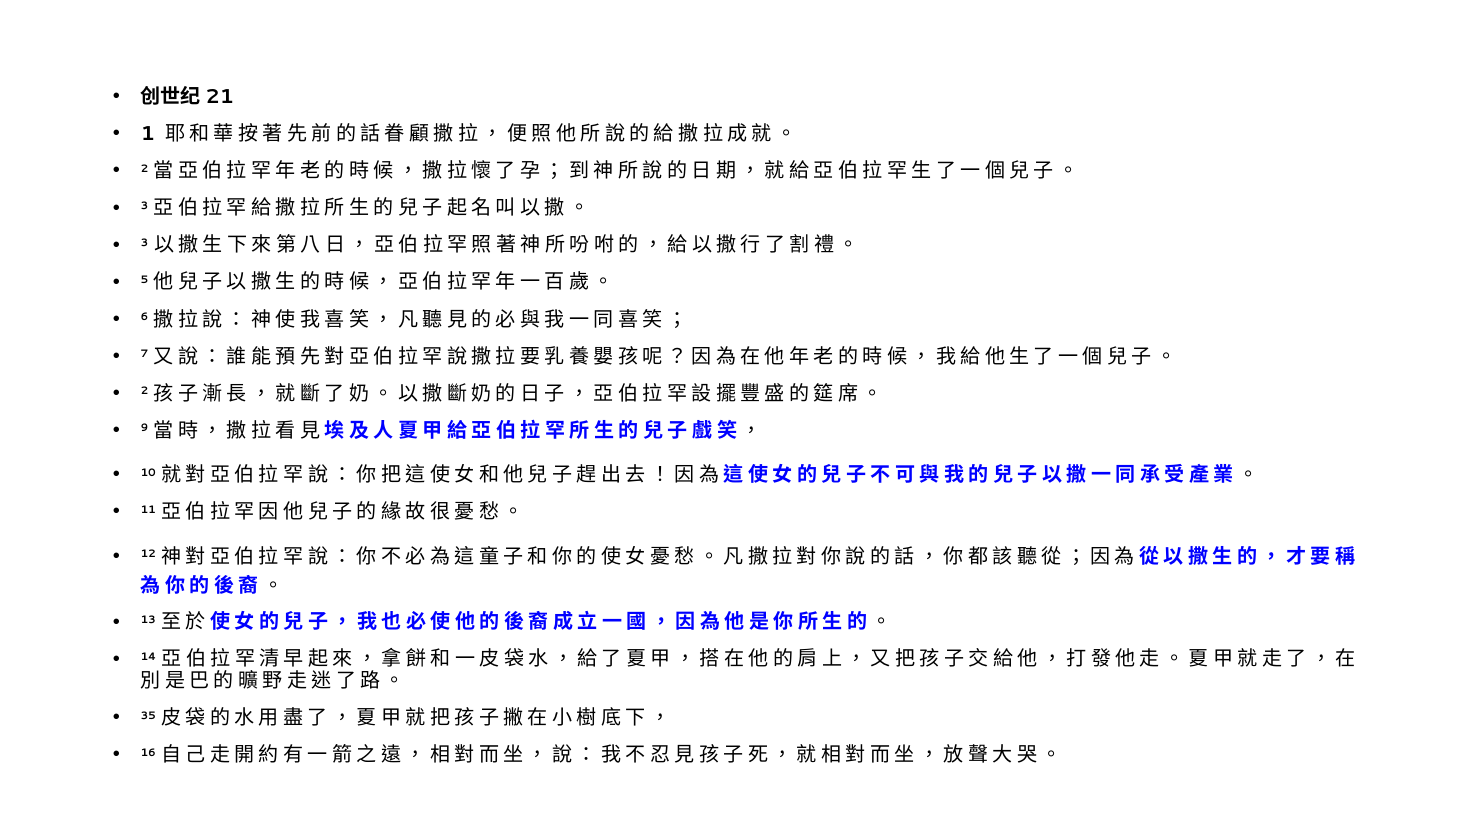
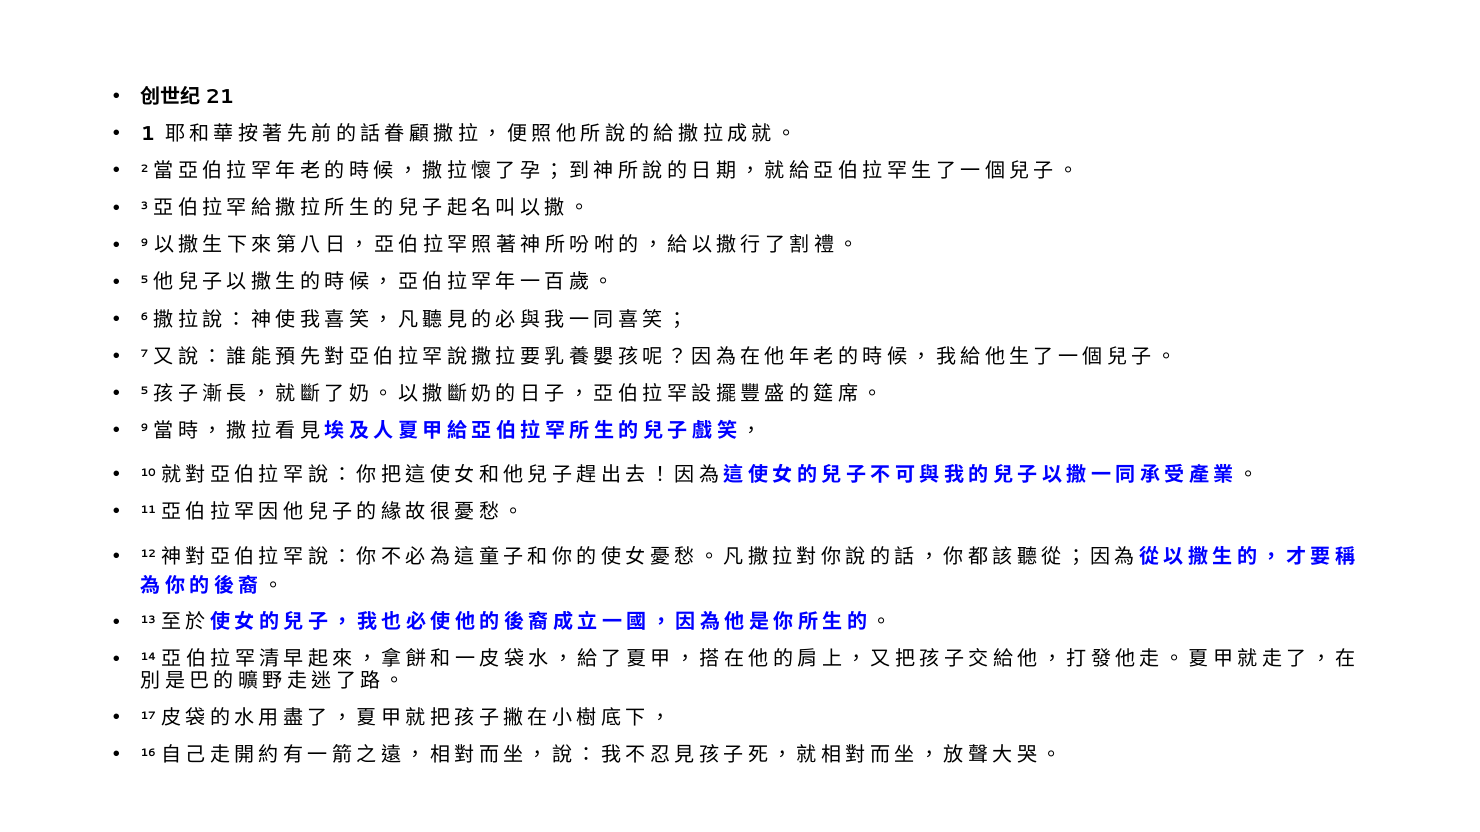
3 at (145, 243): 3 -> 9
2 at (144, 391): 2 -> 5
35: 35 -> 17
